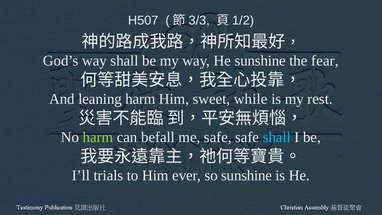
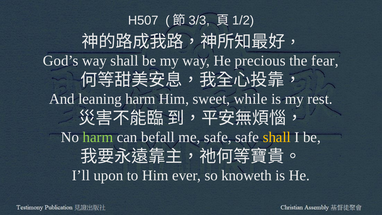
He sunshine: sunshine -> precious
shall at (277, 137) colour: light blue -> yellow
trials: trials -> upon
so sunshine: sunshine -> knoweth
